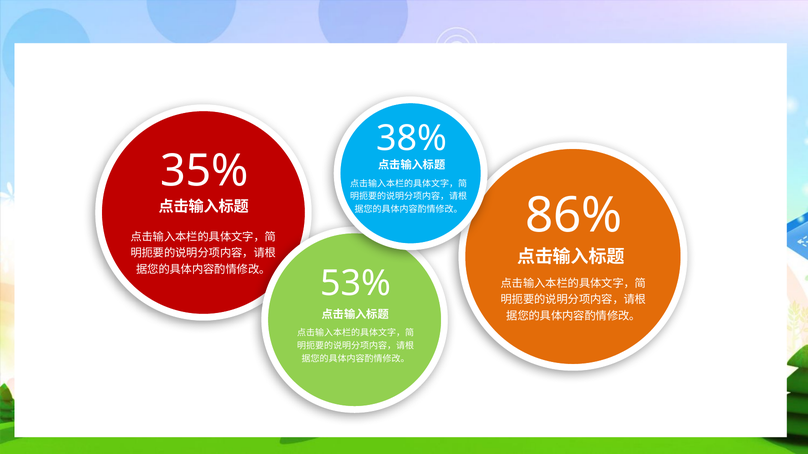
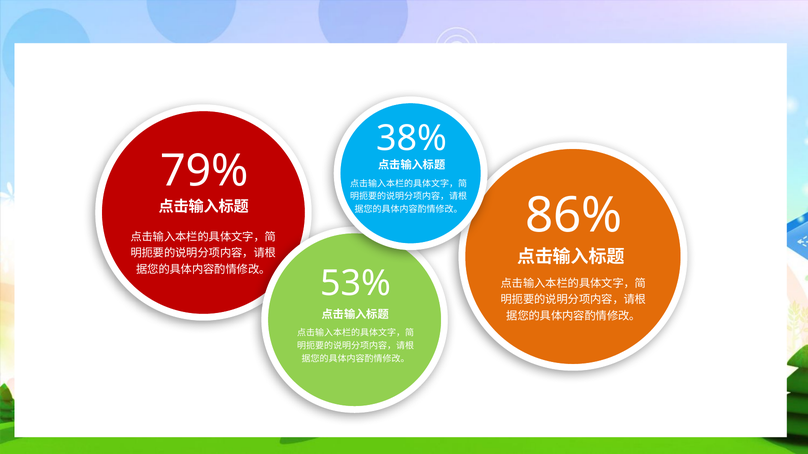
35%: 35% -> 79%
